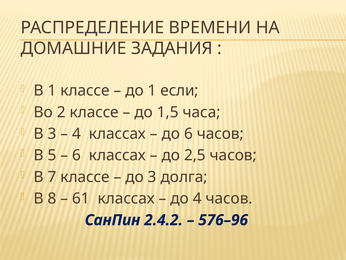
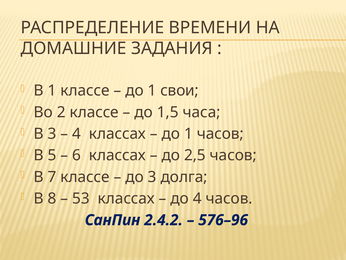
если: если -> свои
6 at (188, 134): 6 -> 1
61: 61 -> 53
